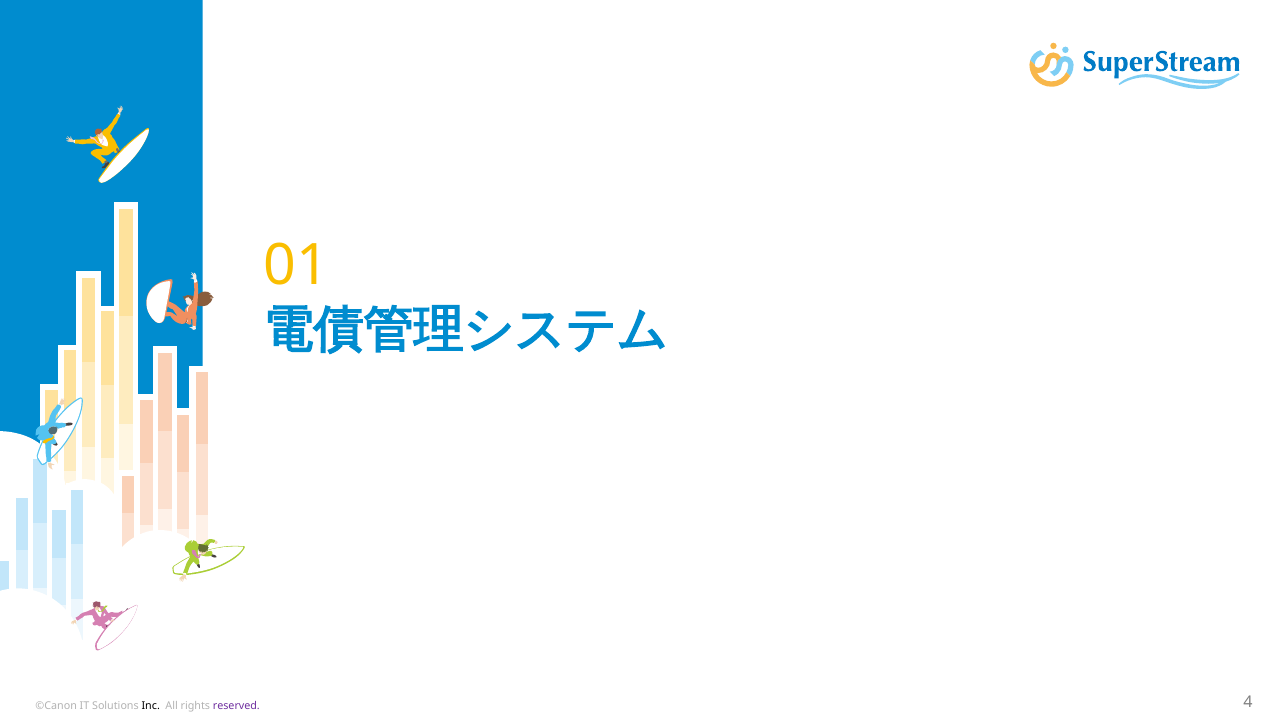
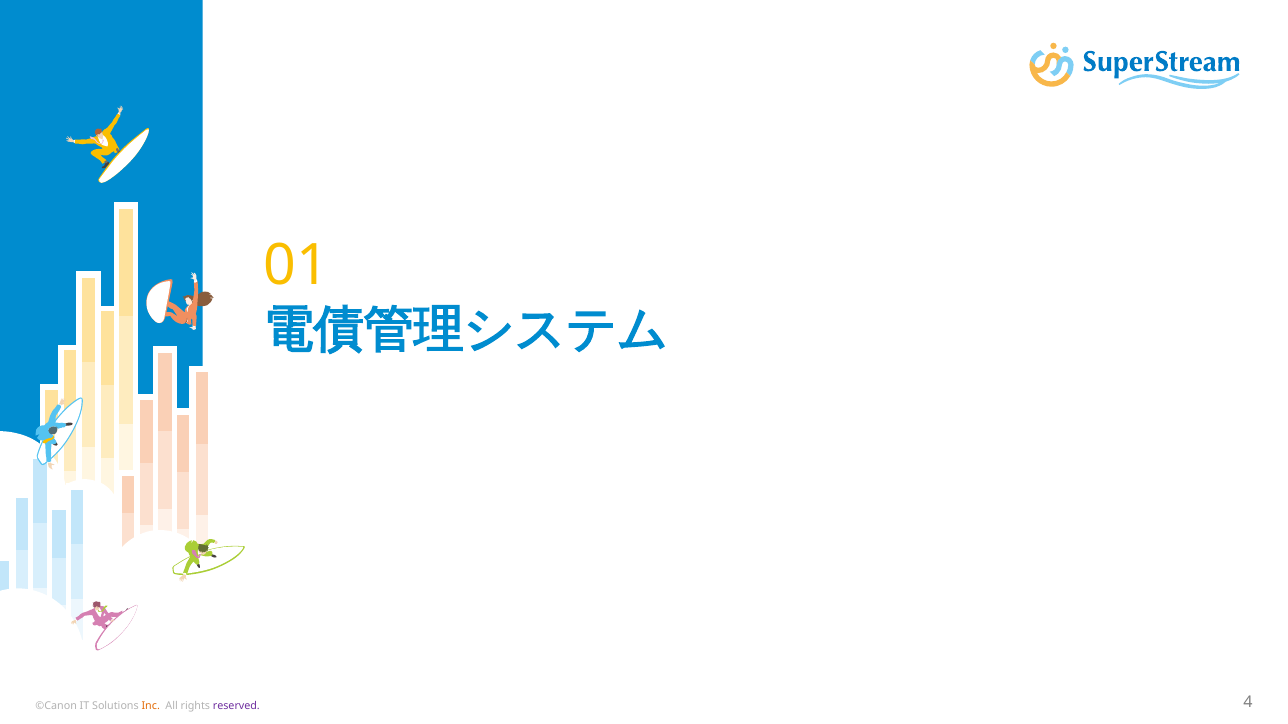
Inc colour: black -> orange
